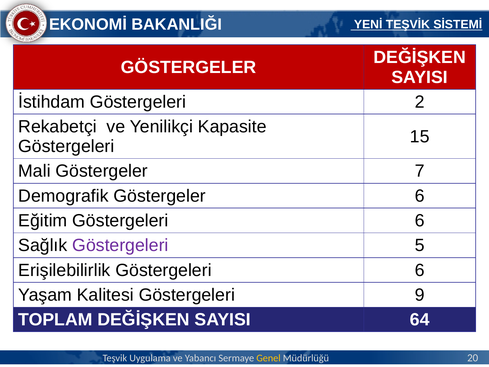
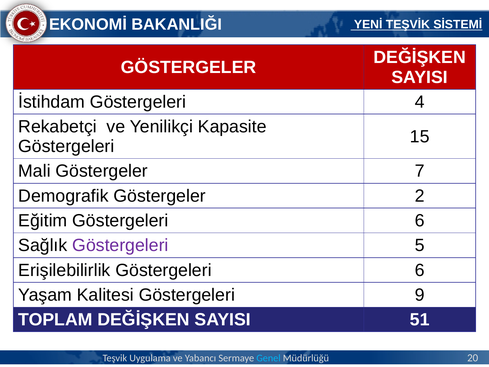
2: 2 -> 4
Göstergeler 6: 6 -> 2
64: 64 -> 51
Genel colour: yellow -> light blue
